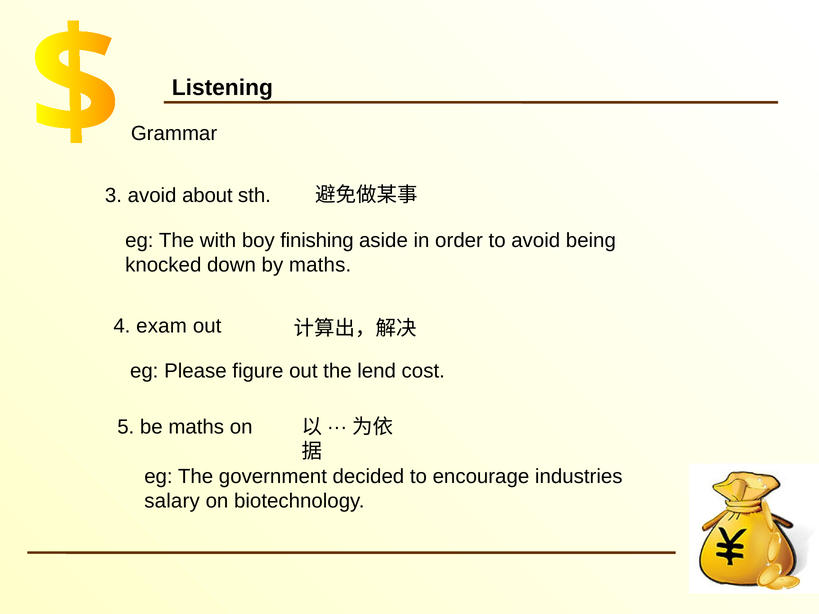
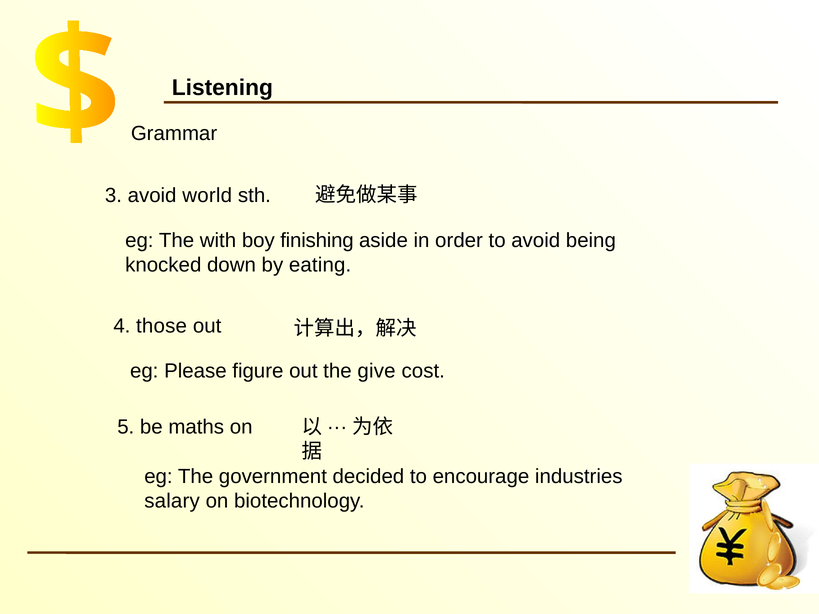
about: about -> world
by maths: maths -> eating
exam: exam -> those
lend: lend -> give
